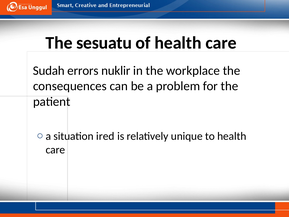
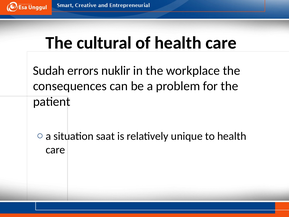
sesuatu: sesuatu -> cultural
ired: ired -> saat
